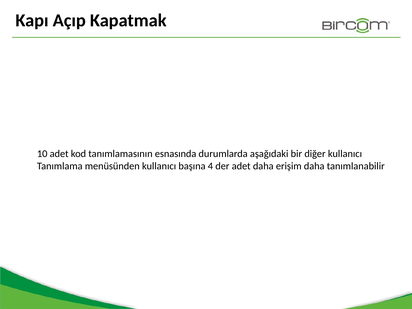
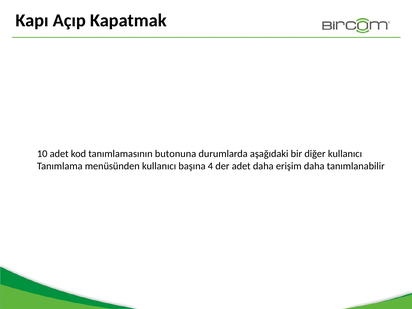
esnasında: esnasında -> butonuna
